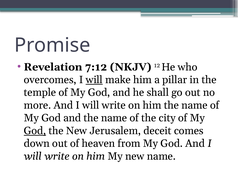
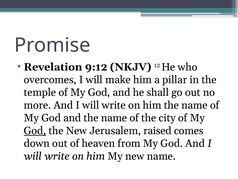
7:12: 7:12 -> 9:12
will at (94, 80) underline: present -> none
deceit: deceit -> raised
